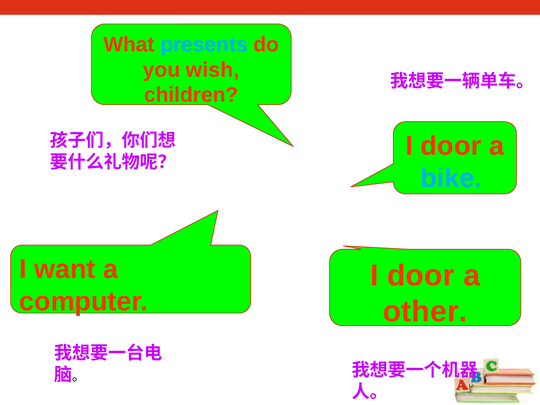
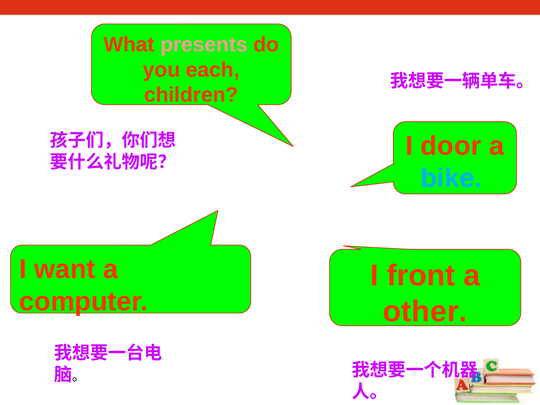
presents colour: light blue -> pink
wish: wish -> each
door at (421, 276): door -> front
